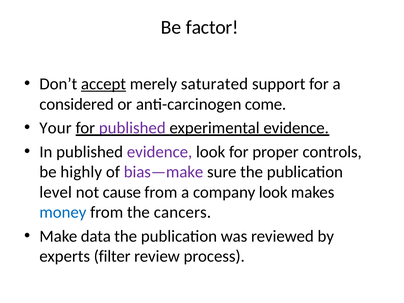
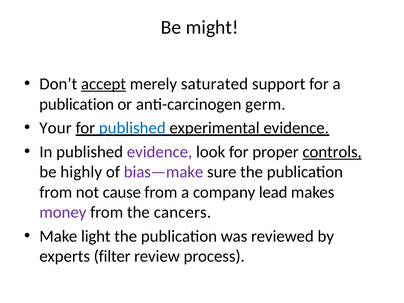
factor: factor -> might
considered at (77, 104): considered -> publication
come: come -> germ
published at (132, 128) colour: purple -> blue
controls underline: none -> present
level at (56, 192): level -> from
company look: look -> lead
money colour: blue -> purple
data: data -> light
